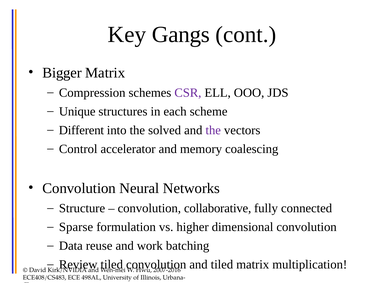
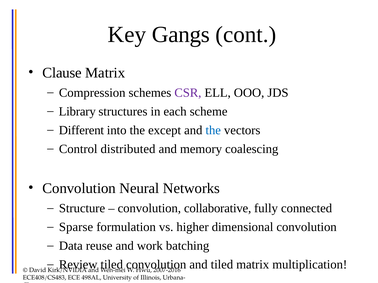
Bigger: Bigger -> Clause
Unique: Unique -> Library
solved: solved -> except
the at (213, 130) colour: purple -> blue
accelerator: accelerator -> distributed
